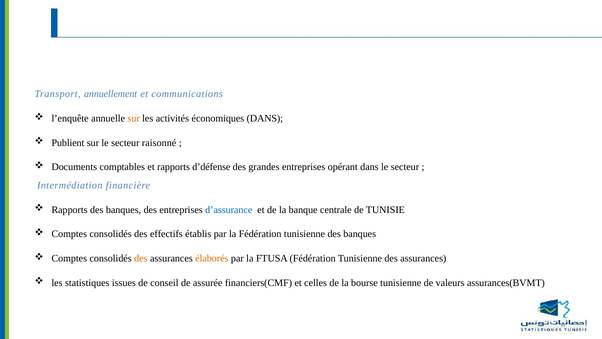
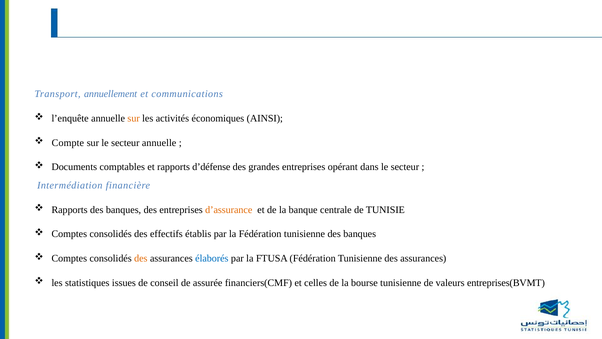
économiques DANS: DANS -> AINSI
Publient: Publient -> Compte
secteur raisonné: raisonné -> annuelle
d’assurance colour: blue -> orange
élaborés colour: orange -> blue
assurances(BVMT: assurances(BVMT -> entreprises(BVMT
